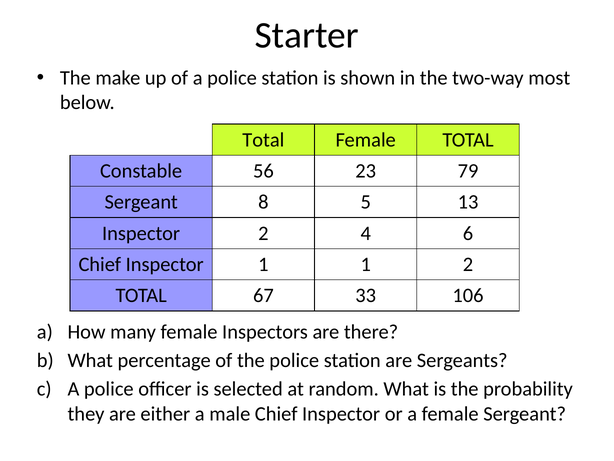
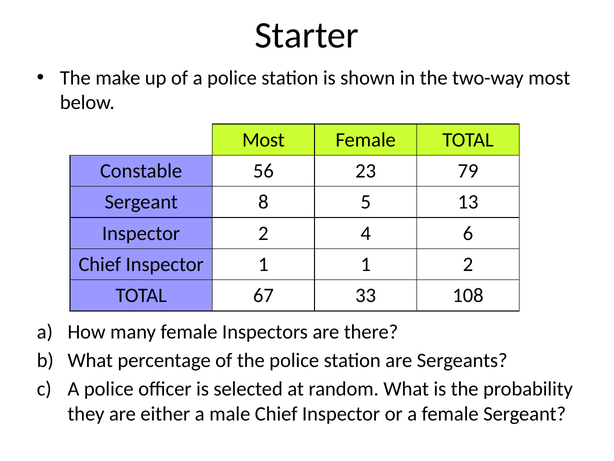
Total at (263, 140): Total -> Most
106: 106 -> 108
